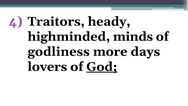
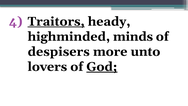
Traitors underline: none -> present
godliness: godliness -> despisers
days: days -> unto
